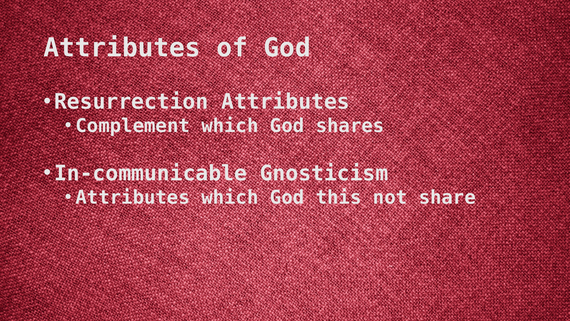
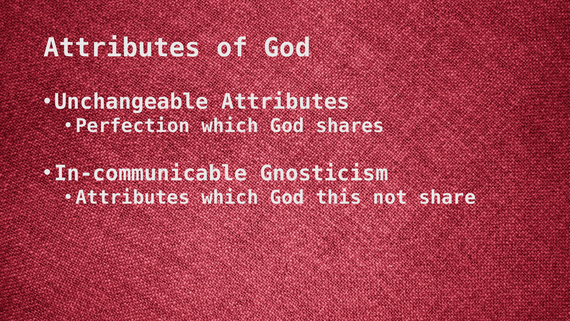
Resurrection: Resurrection -> Unchangeable
Complement: Complement -> Perfection
